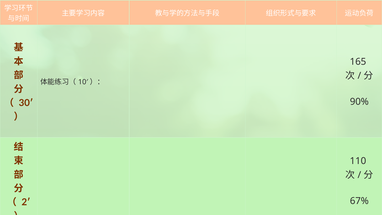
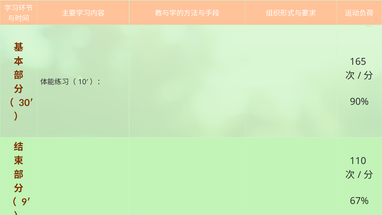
2′: 2′ -> 9′
